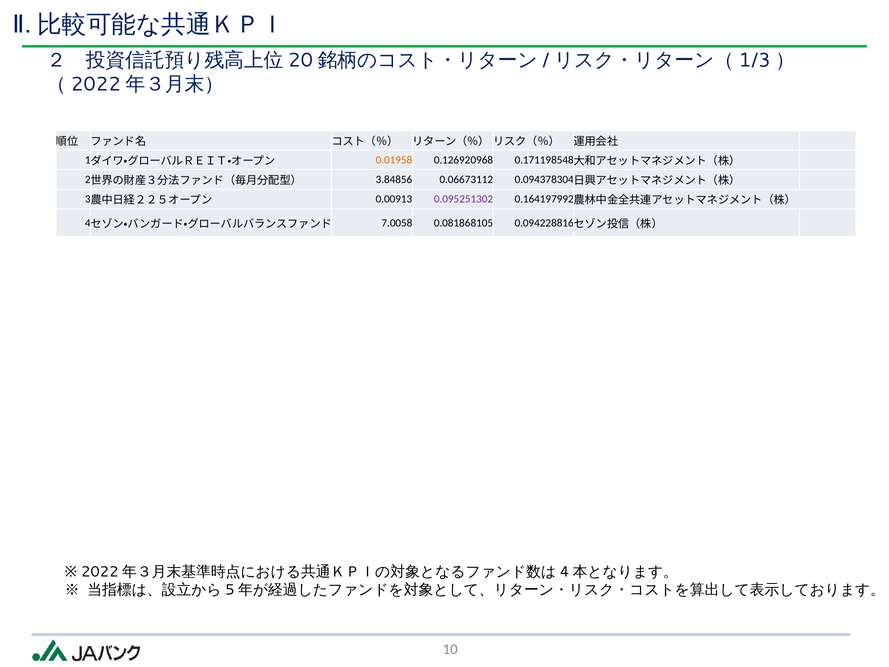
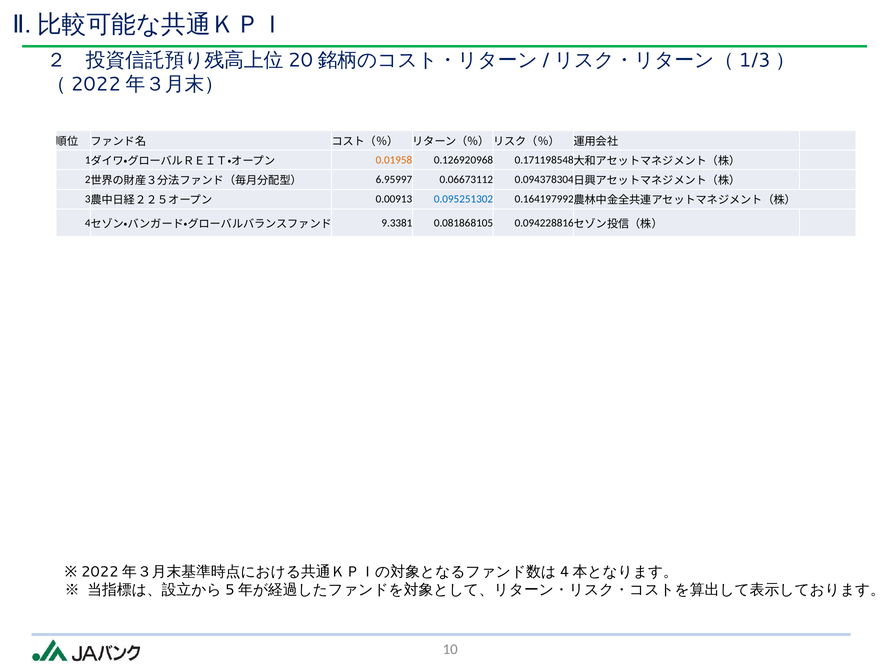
3.84856: 3.84856 -> 6.95997
0.095251302 colour: purple -> blue
7.0058: 7.0058 -> 9.3381
